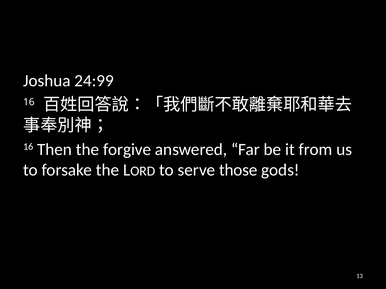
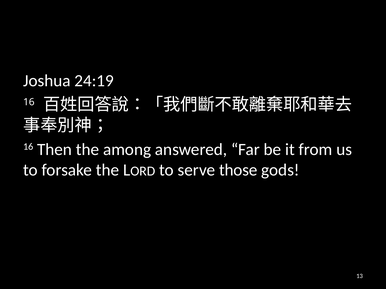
24:99: 24:99 -> 24:19
forgive: forgive -> among
